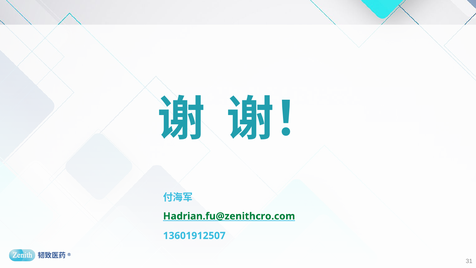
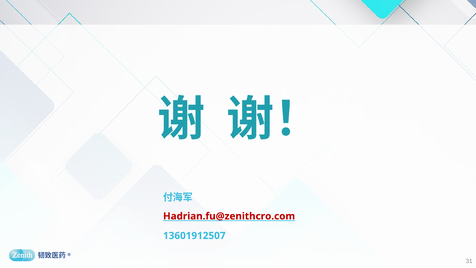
Hadrian.fu@zenithcro.com colour: green -> red
